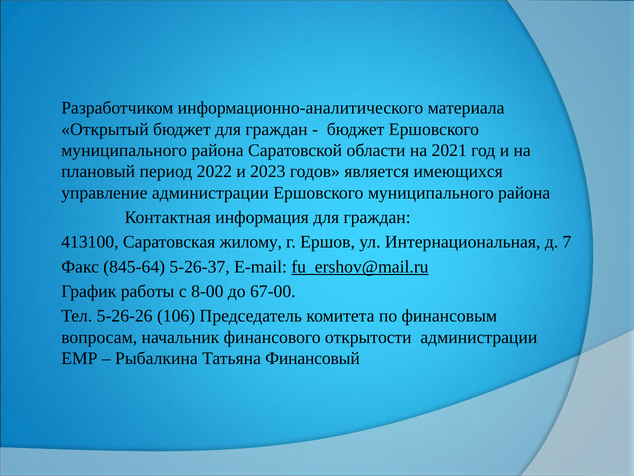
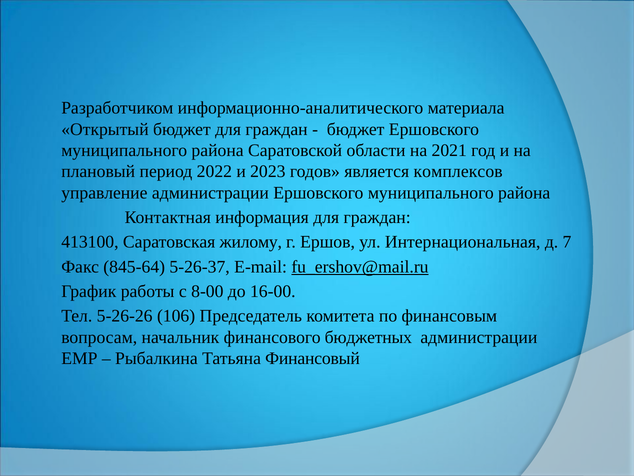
имеющихся: имеющихся -> комплексов
67-00: 67-00 -> 16-00
открытости: открытости -> бюджетных
